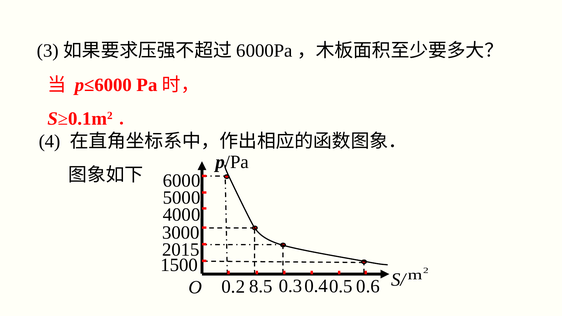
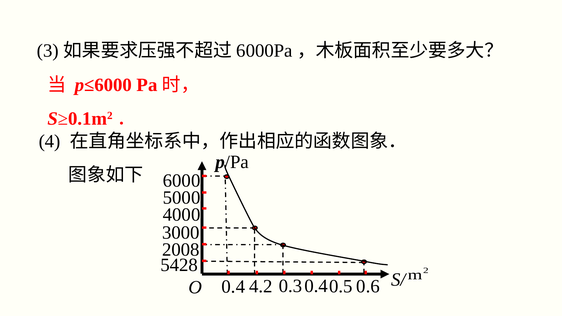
2015: 2015 -> 2008
1500: 1500 -> 5428
8.5: 8.5 -> 4.2
0.2 at (233, 287): 0.2 -> 0.4
